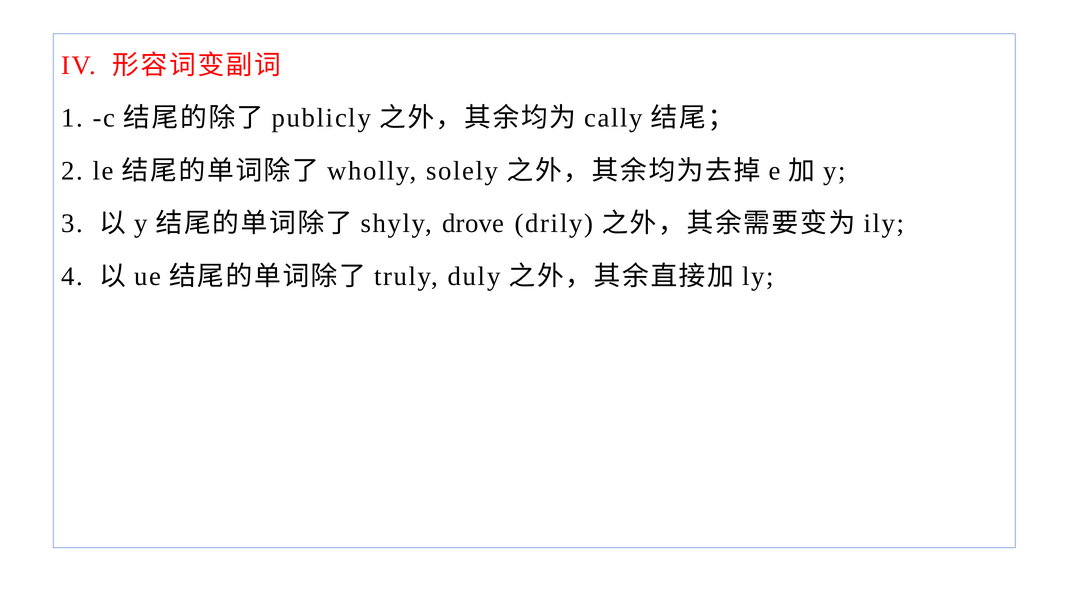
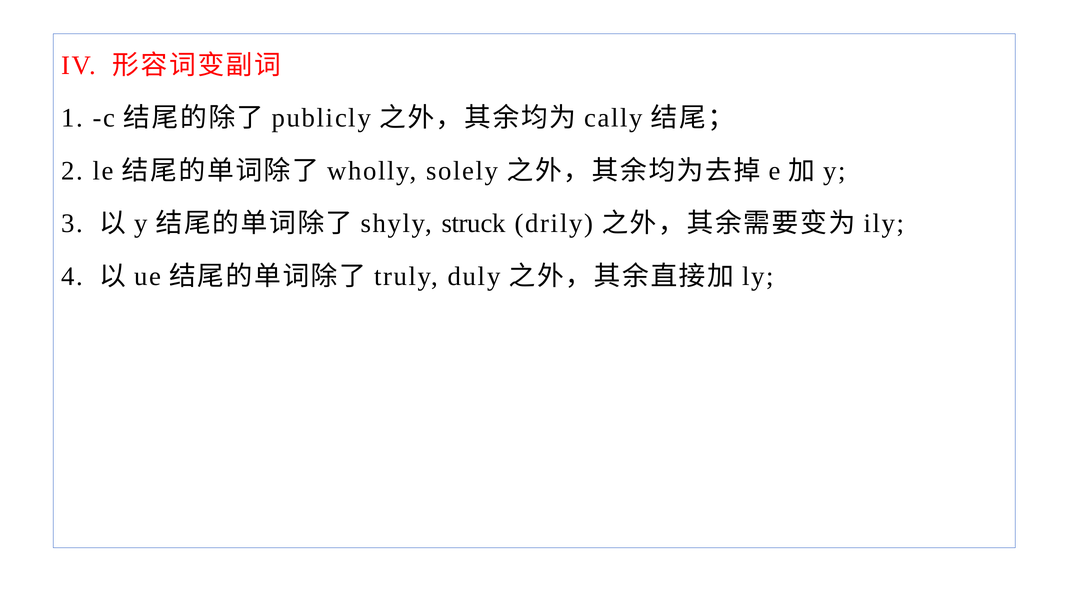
drove: drove -> struck
